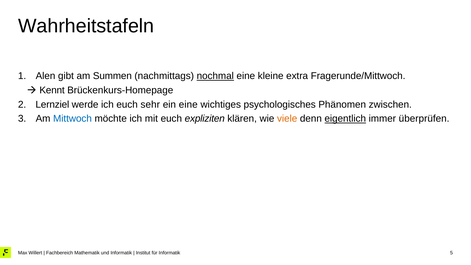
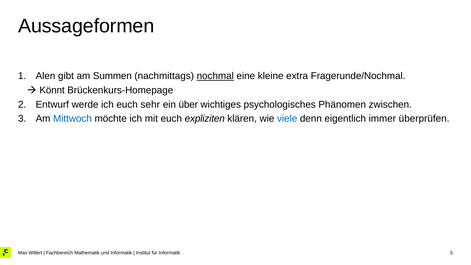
Wahrheitstafeln: Wahrheitstafeln -> Aussageformen
Fragerunde/Mittwoch: Fragerunde/Mittwoch -> Fragerunde/Nochmal
Kennt: Kennt -> Könnt
Lernziel: Lernziel -> Entwurf
ein eine: eine -> über
viele colour: orange -> blue
eigentlich underline: present -> none
